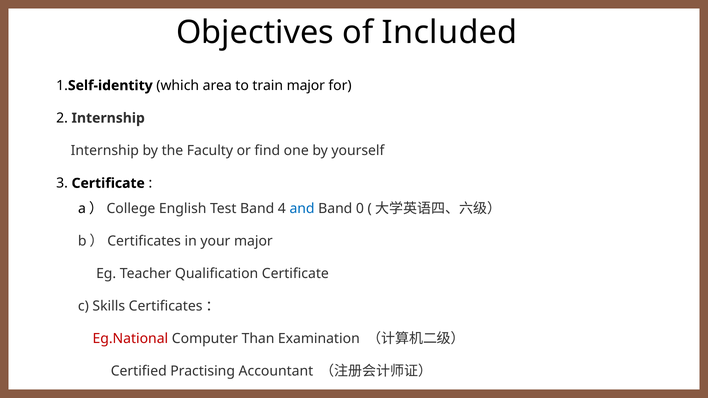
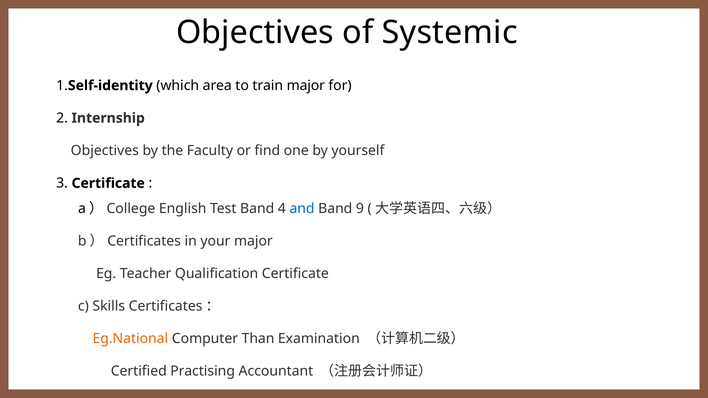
Included: Included -> Systemic
Internship at (105, 151): Internship -> Objectives
0: 0 -> 9
Eg.National colour: red -> orange
